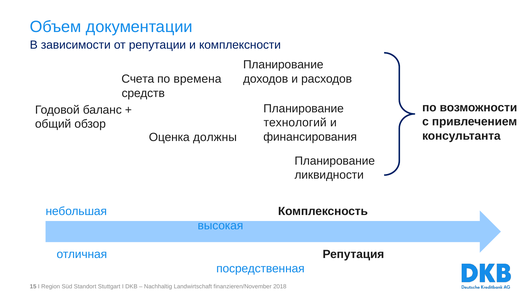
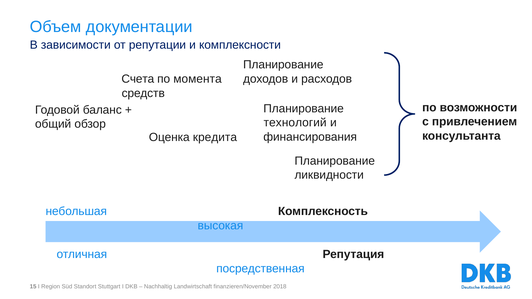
времена: времена -> момента
должны: должны -> кредита
